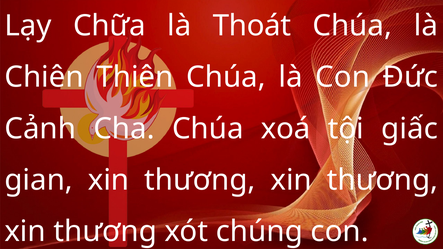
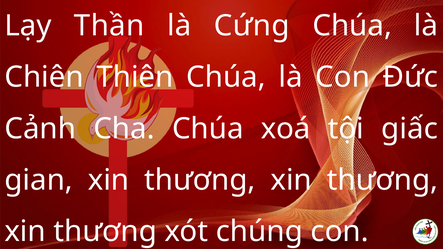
Chữa: Chữa -> Thần
Thoát: Thoát -> Cứng
